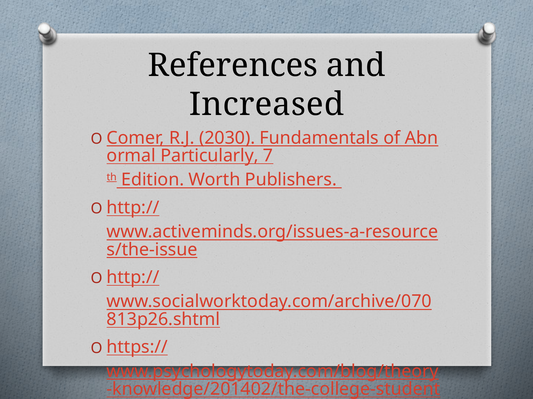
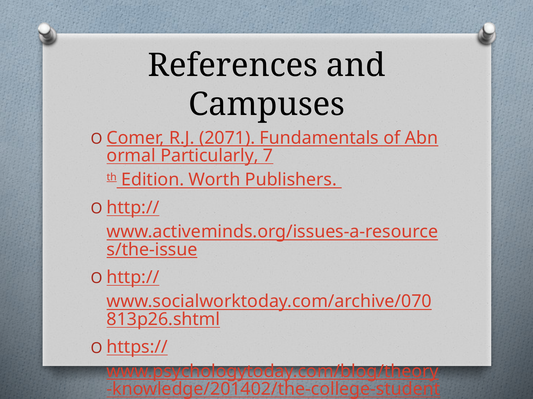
Increased: Increased -> Campuses
2030: 2030 -> 2071
